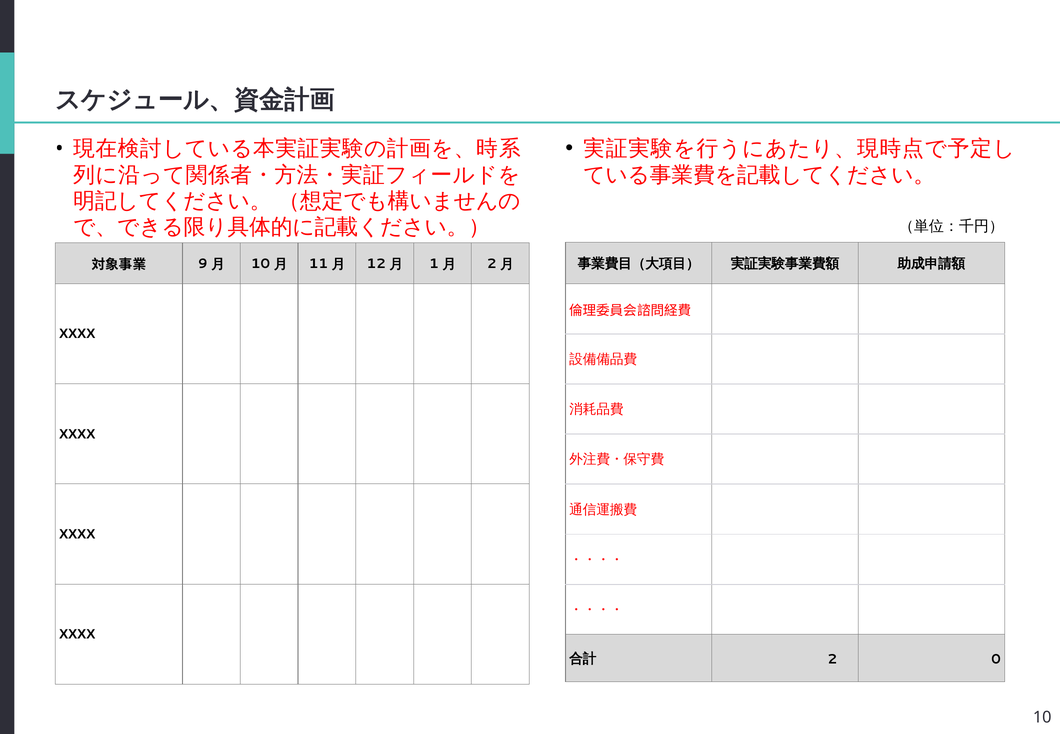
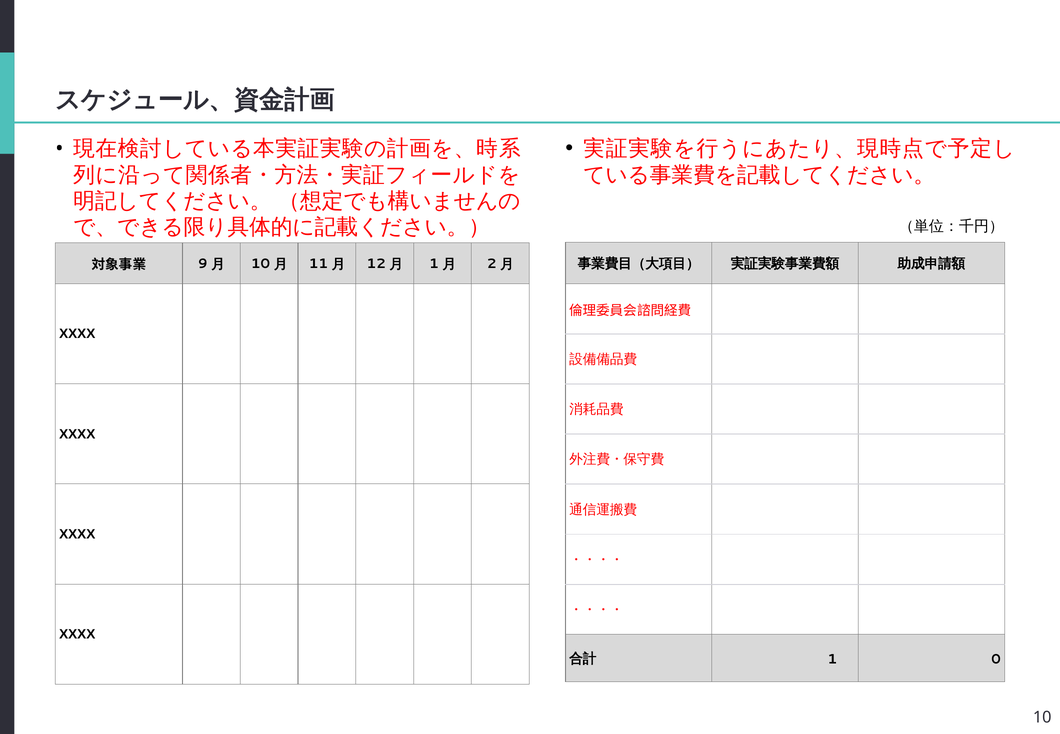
2 at (832, 659): 2 -> 1
